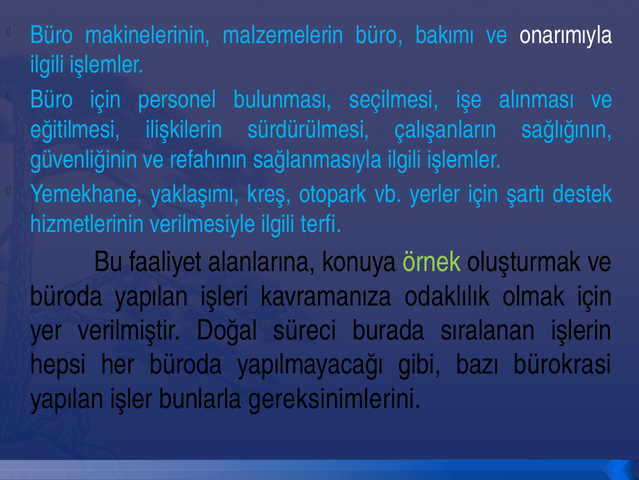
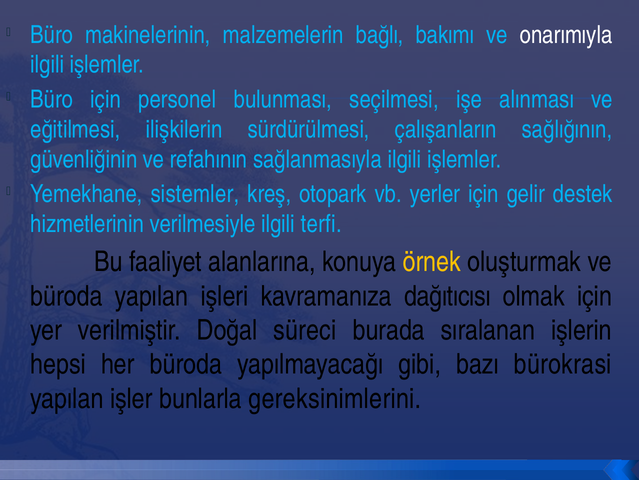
malzemelerin büro: büro -> bağlı
yaklaşımı: yaklaşımı -> sistemler
şartı: şartı -> gelir
örnek colour: light green -> yellow
odaklılık: odaklılık -> dağıtıcısı
